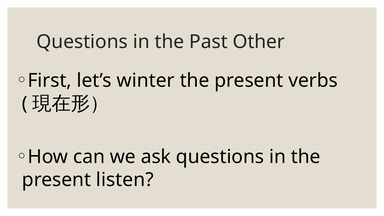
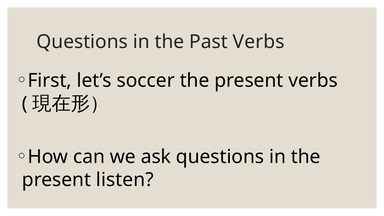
Past Other: Other -> Verbs
winter: winter -> soccer
